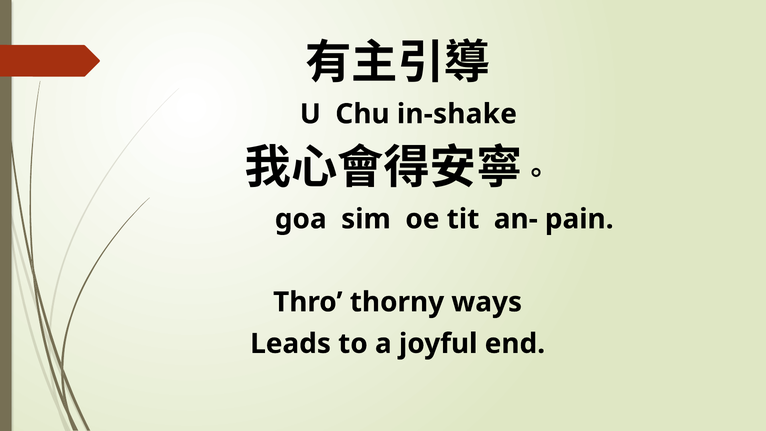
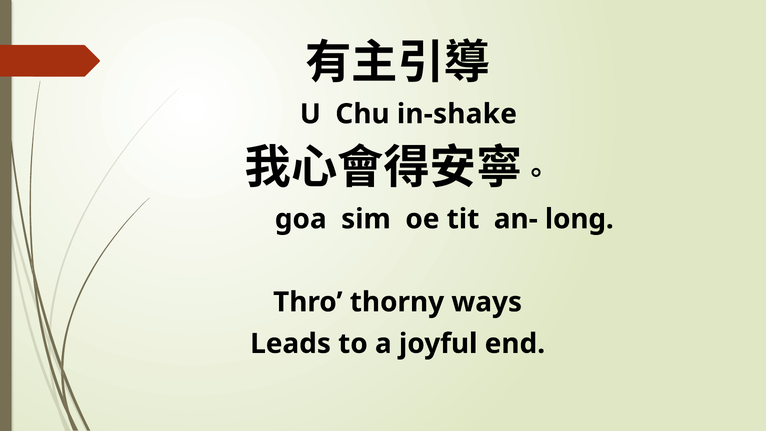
pain: pain -> long
